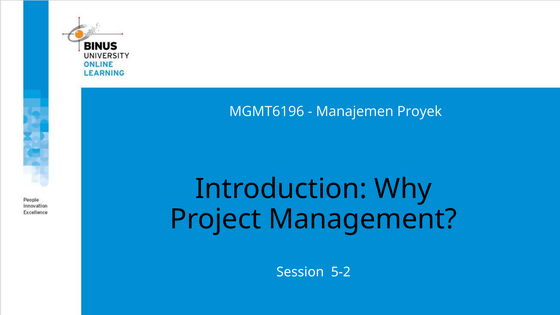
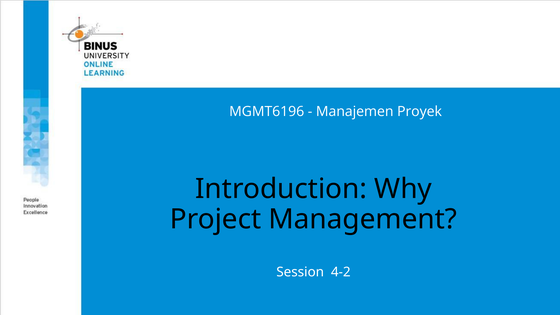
5-2: 5-2 -> 4-2
